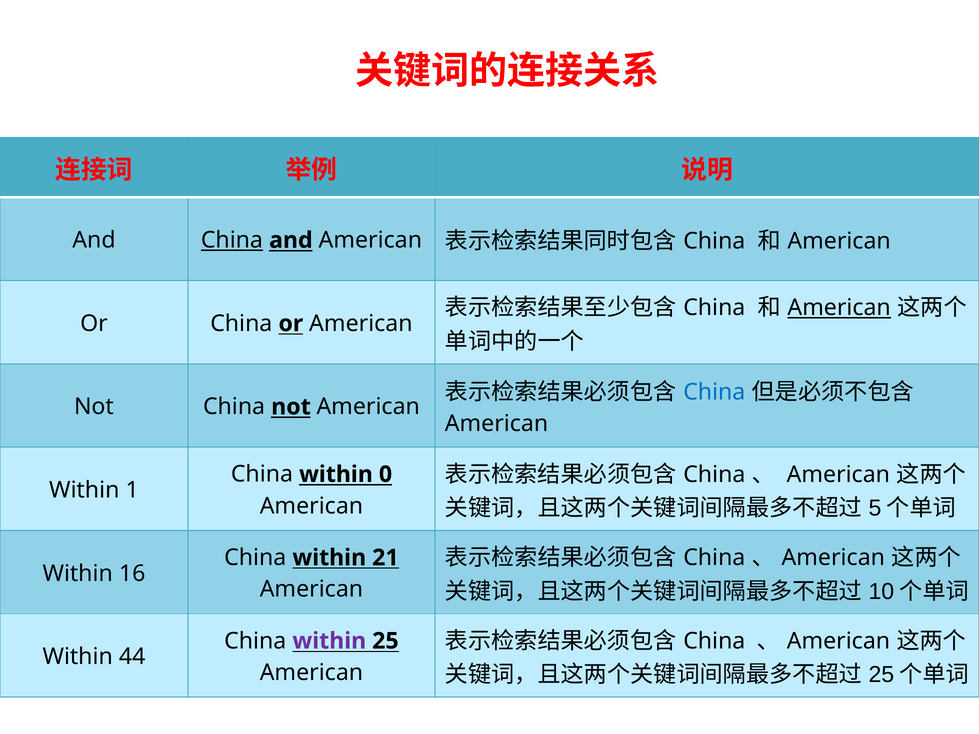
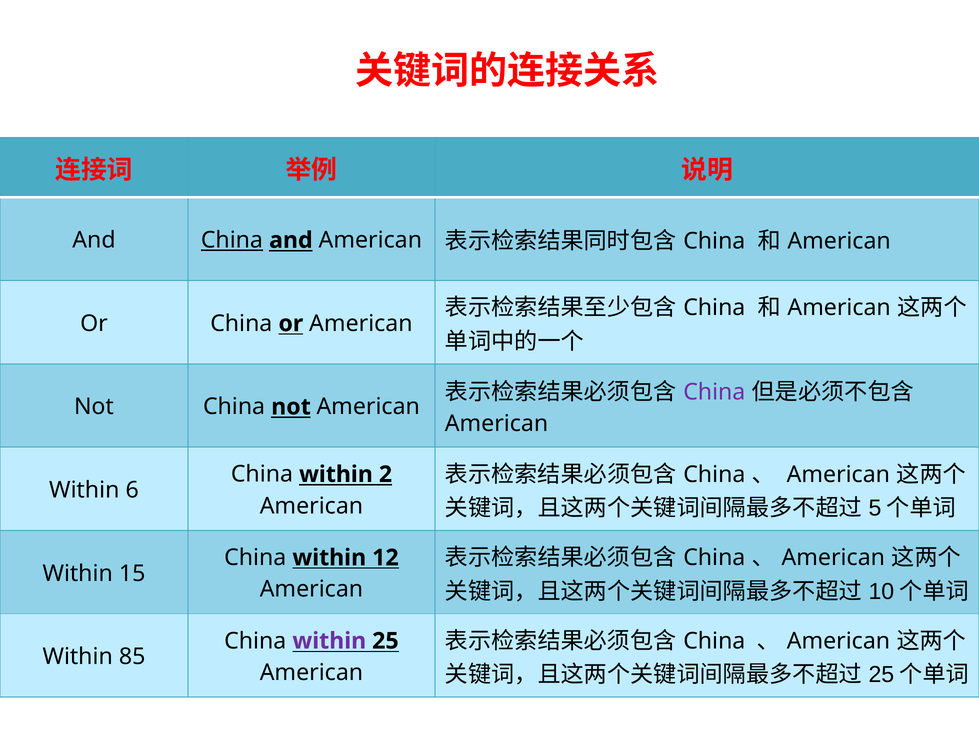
American at (839, 308) underline: present -> none
China at (714, 392) colour: blue -> purple
0: 0 -> 2
1: 1 -> 6
21: 21 -> 12
16: 16 -> 15
44: 44 -> 85
